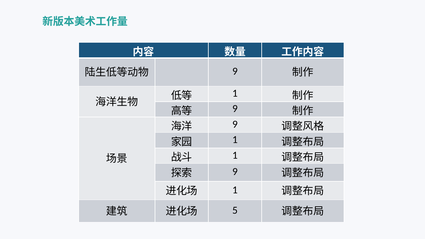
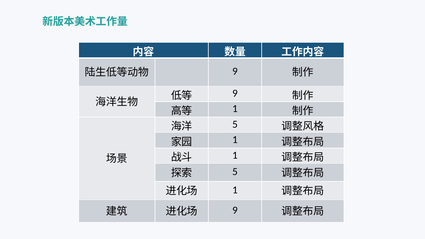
1 at (235, 93): 1 -> 9
9 at (235, 109): 9 -> 1
9 at (235, 124): 9 -> 5
9 at (235, 172): 9 -> 5
5 at (235, 210): 5 -> 9
